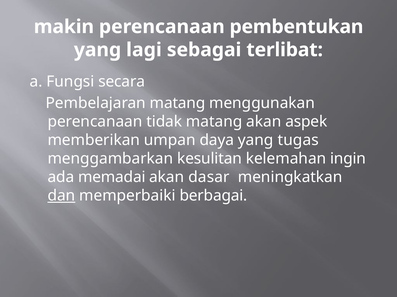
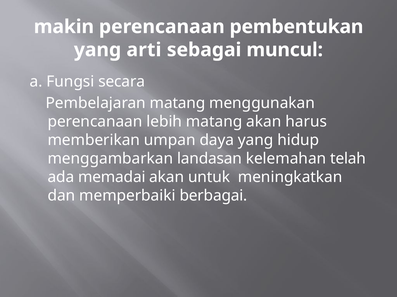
lagi: lagi -> arti
terlibat: terlibat -> muncul
tidak: tidak -> lebih
aspek: aspek -> harus
tugas: tugas -> hidup
kesulitan: kesulitan -> landasan
ingin: ingin -> telah
dasar: dasar -> untuk
dan underline: present -> none
